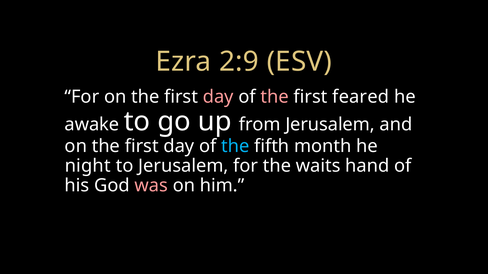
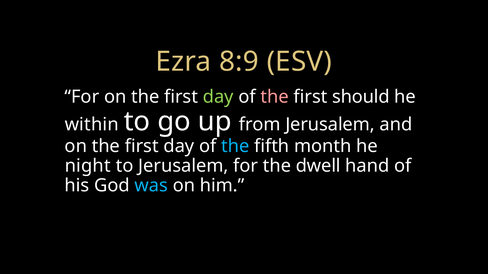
2:9: 2:9 -> 8:9
day at (218, 97) colour: pink -> light green
feared: feared -> should
awake: awake -> within
waits: waits -> dwell
was colour: pink -> light blue
